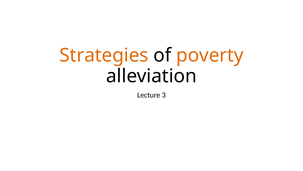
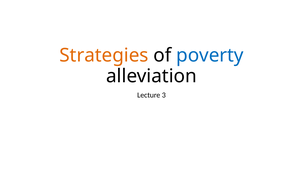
poverty colour: orange -> blue
